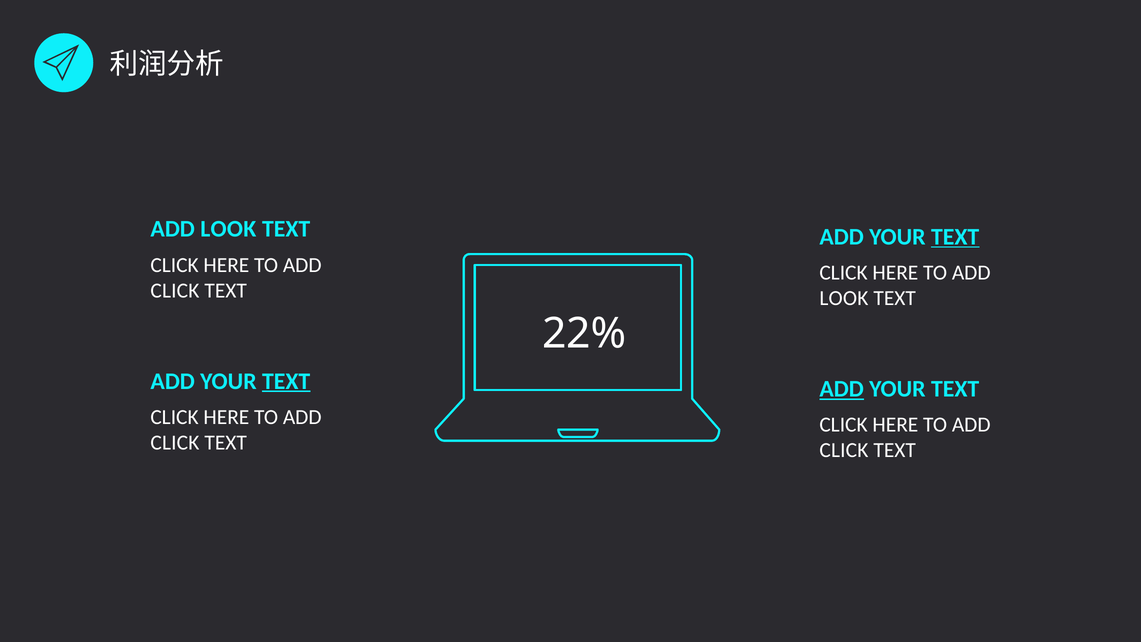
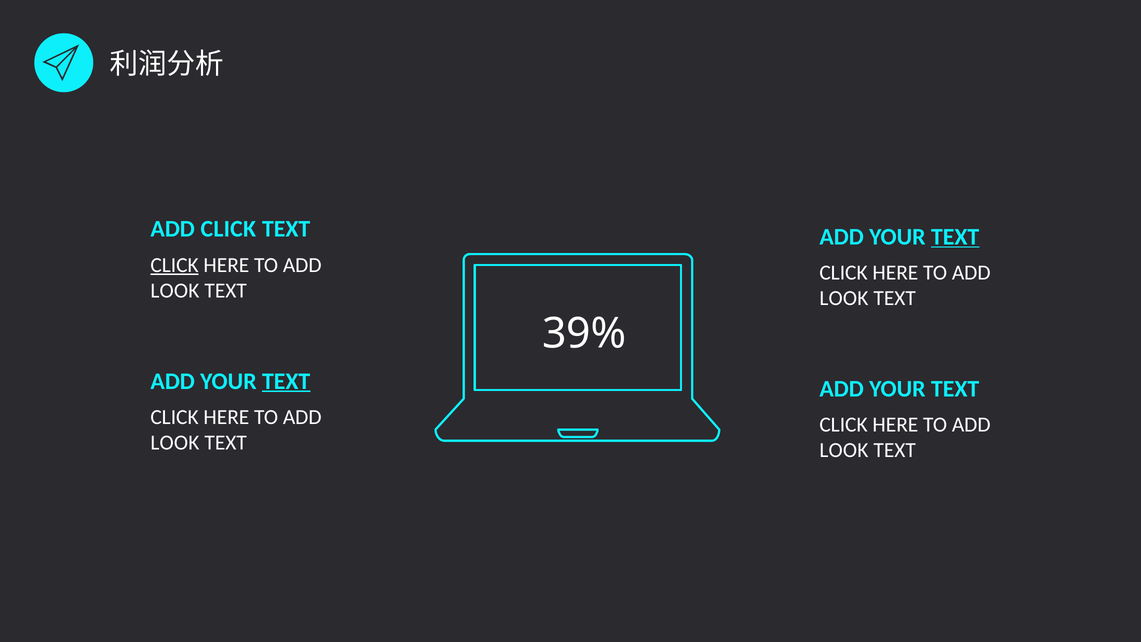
LOOK at (228, 229): LOOK -> CLICK
CLICK at (175, 265) underline: none -> present
CLICK at (175, 291): CLICK -> LOOK
22%: 22% -> 39%
ADD at (842, 389) underline: present -> none
CLICK at (175, 443): CLICK -> LOOK
CLICK at (844, 450): CLICK -> LOOK
